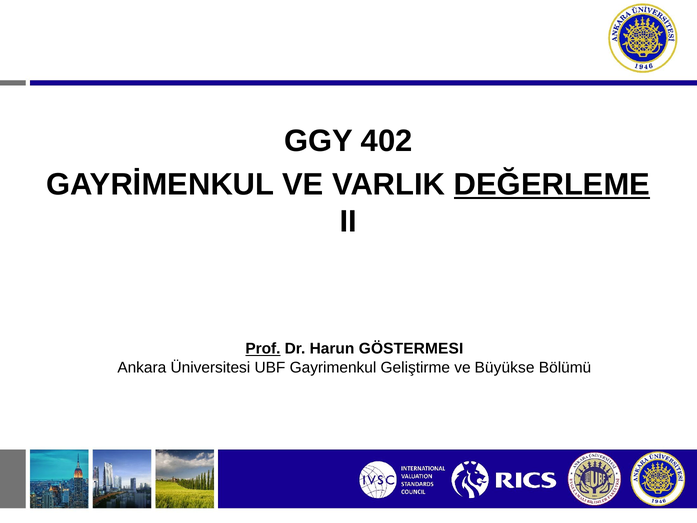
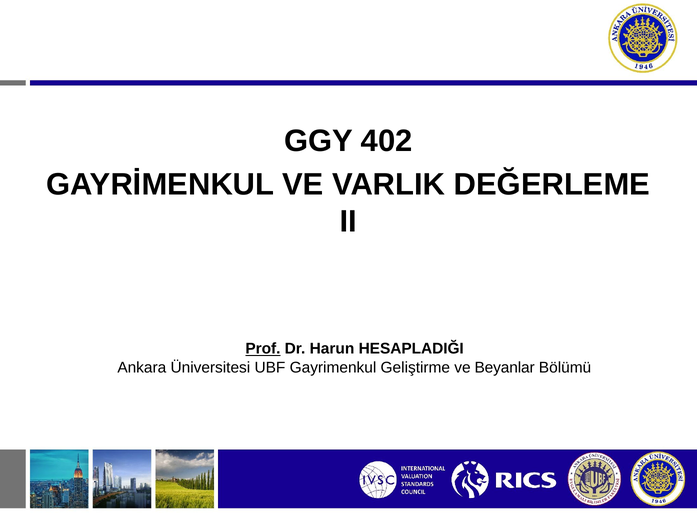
DEĞERLEME underline: present -> none
GÖSTERMESI: GÖSTERMESI -> HESAPLADIĞI
Büyükse: Büyükse -> Beyanlar
